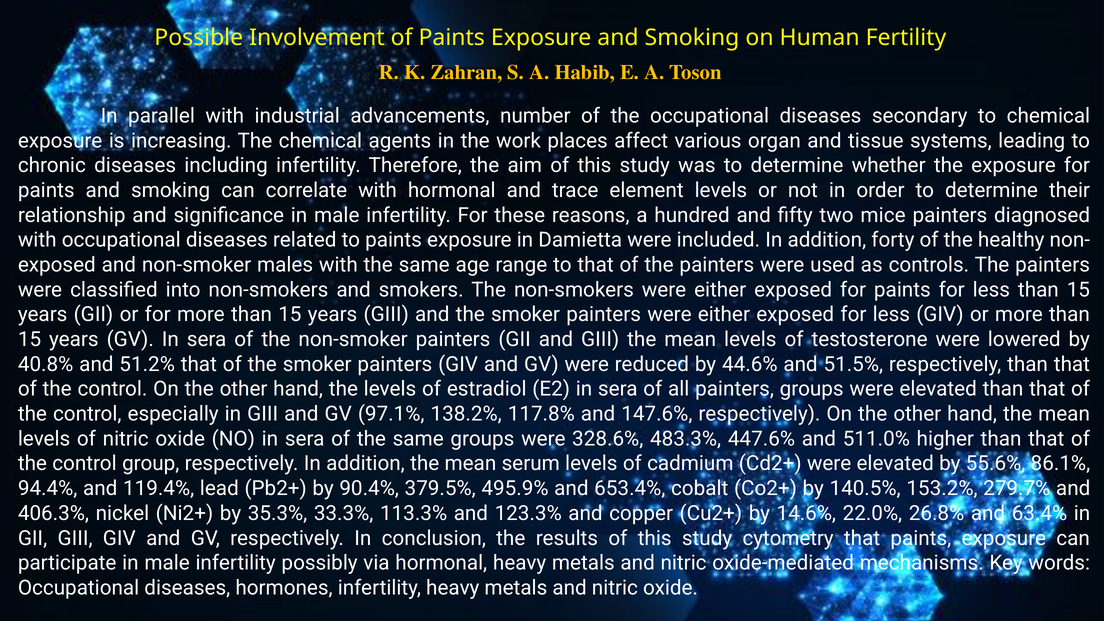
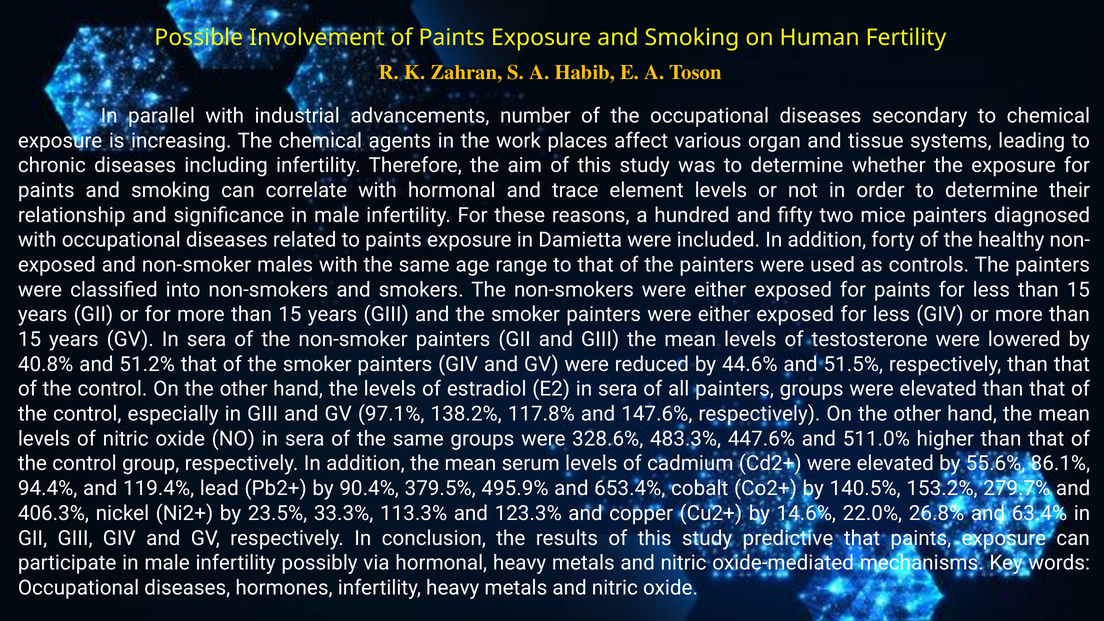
35.3%: 35.3% -> 23.5%
cytometry: cytometry -> predictive
